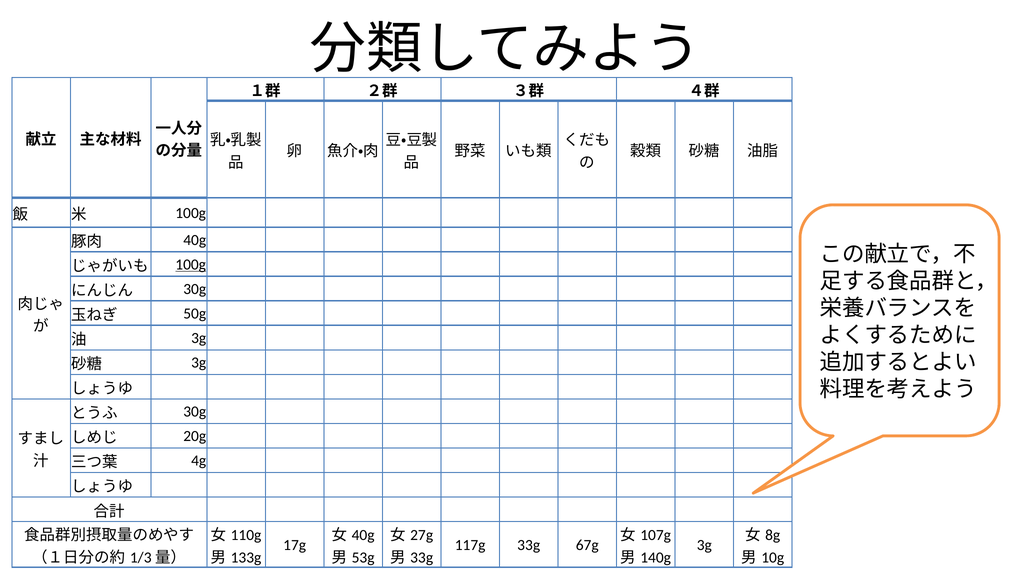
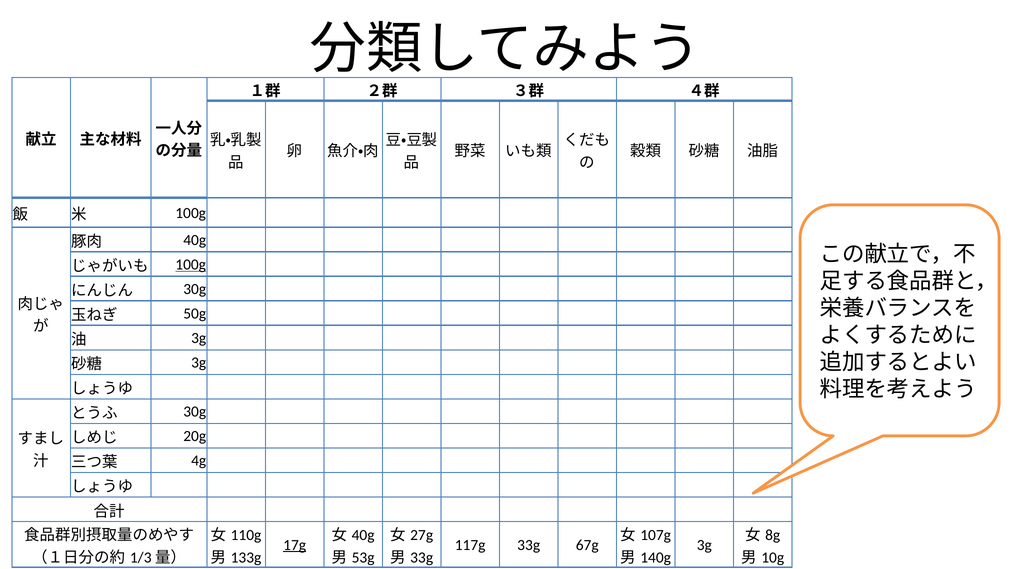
17g underline: none -> present
